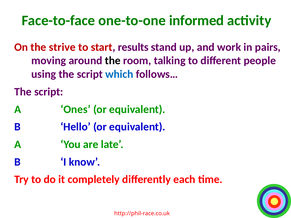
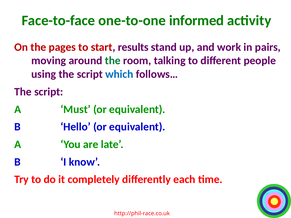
strive: strive -> pages
the at (113, 61) colour: black -> green
Ones: Ones -> Must
